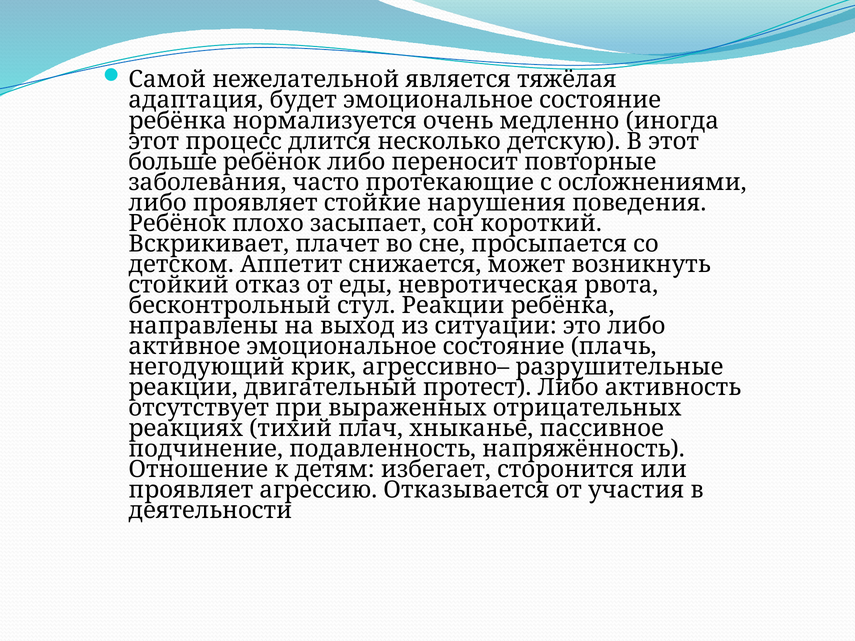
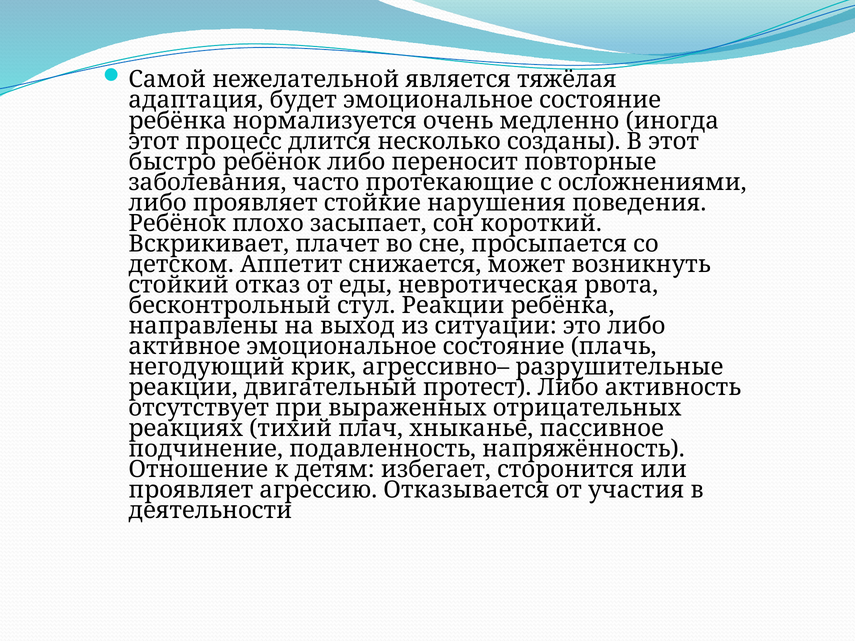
детскую: детскую -> созданы
больше: больше -> быстро
